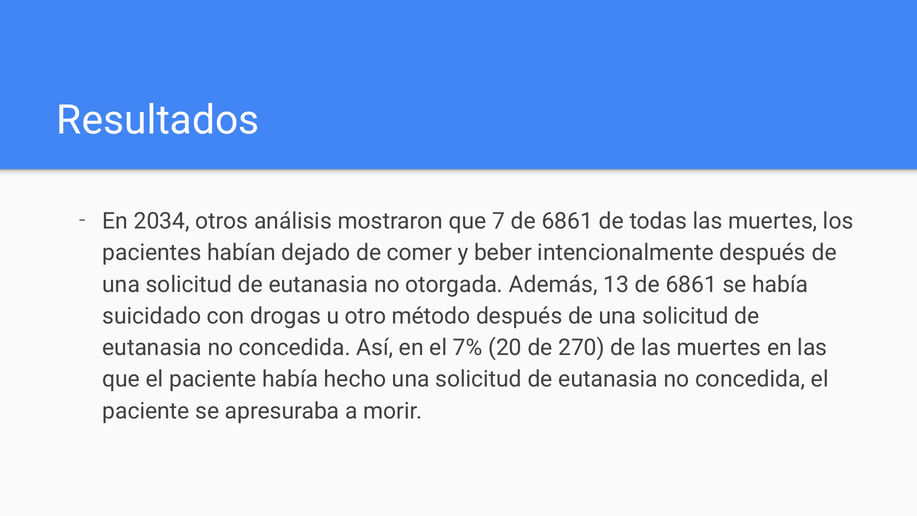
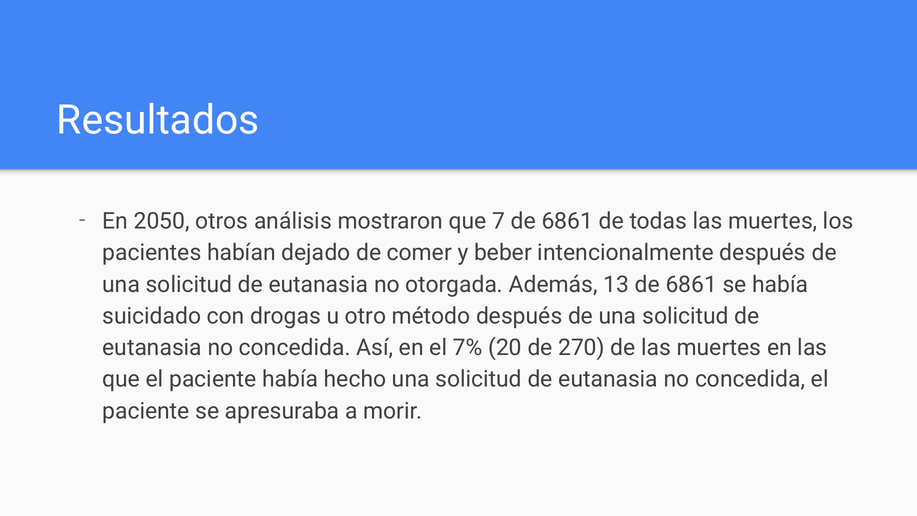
2034: 2034 -> 2050
